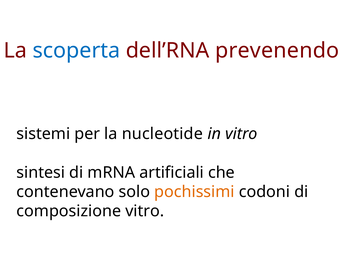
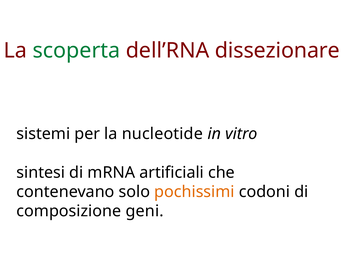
scoperta colour: blue -> green
prevenendo: prevenendo -> dissezionare
composizione vitro: vitro -> geni
